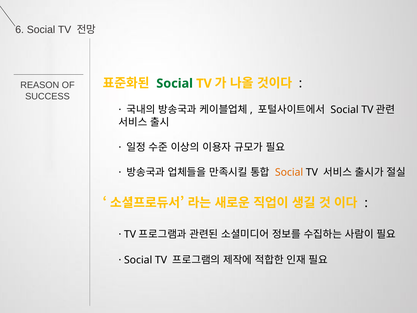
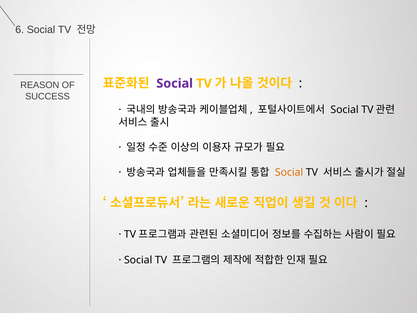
Social at (175, 83) colour: green -> purple
